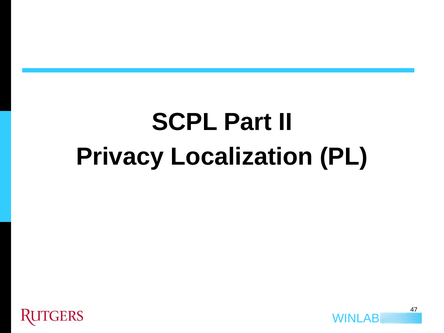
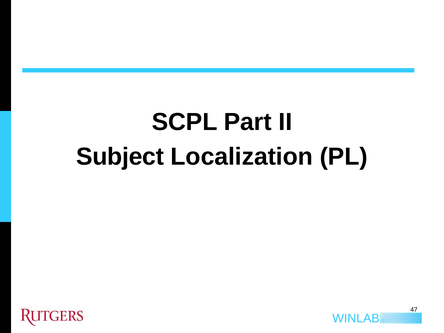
Privacy: Privacy -> Subject
